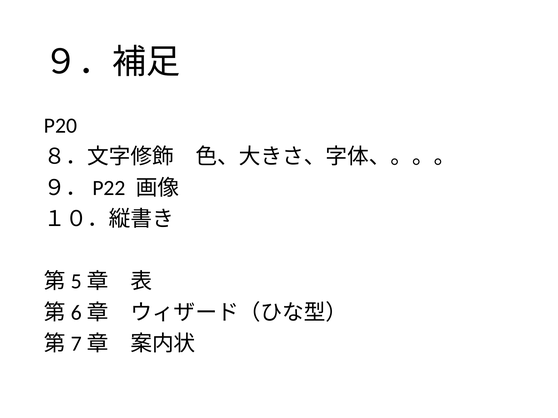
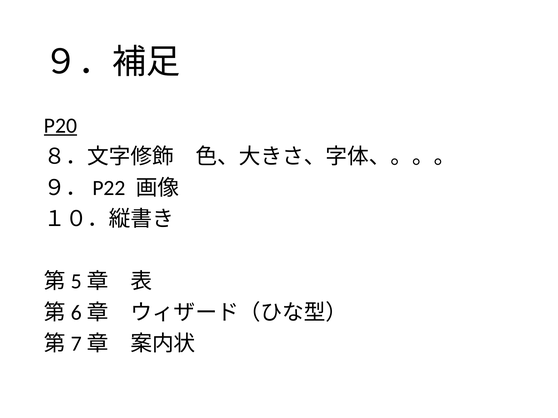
P20 underline: none -> present
